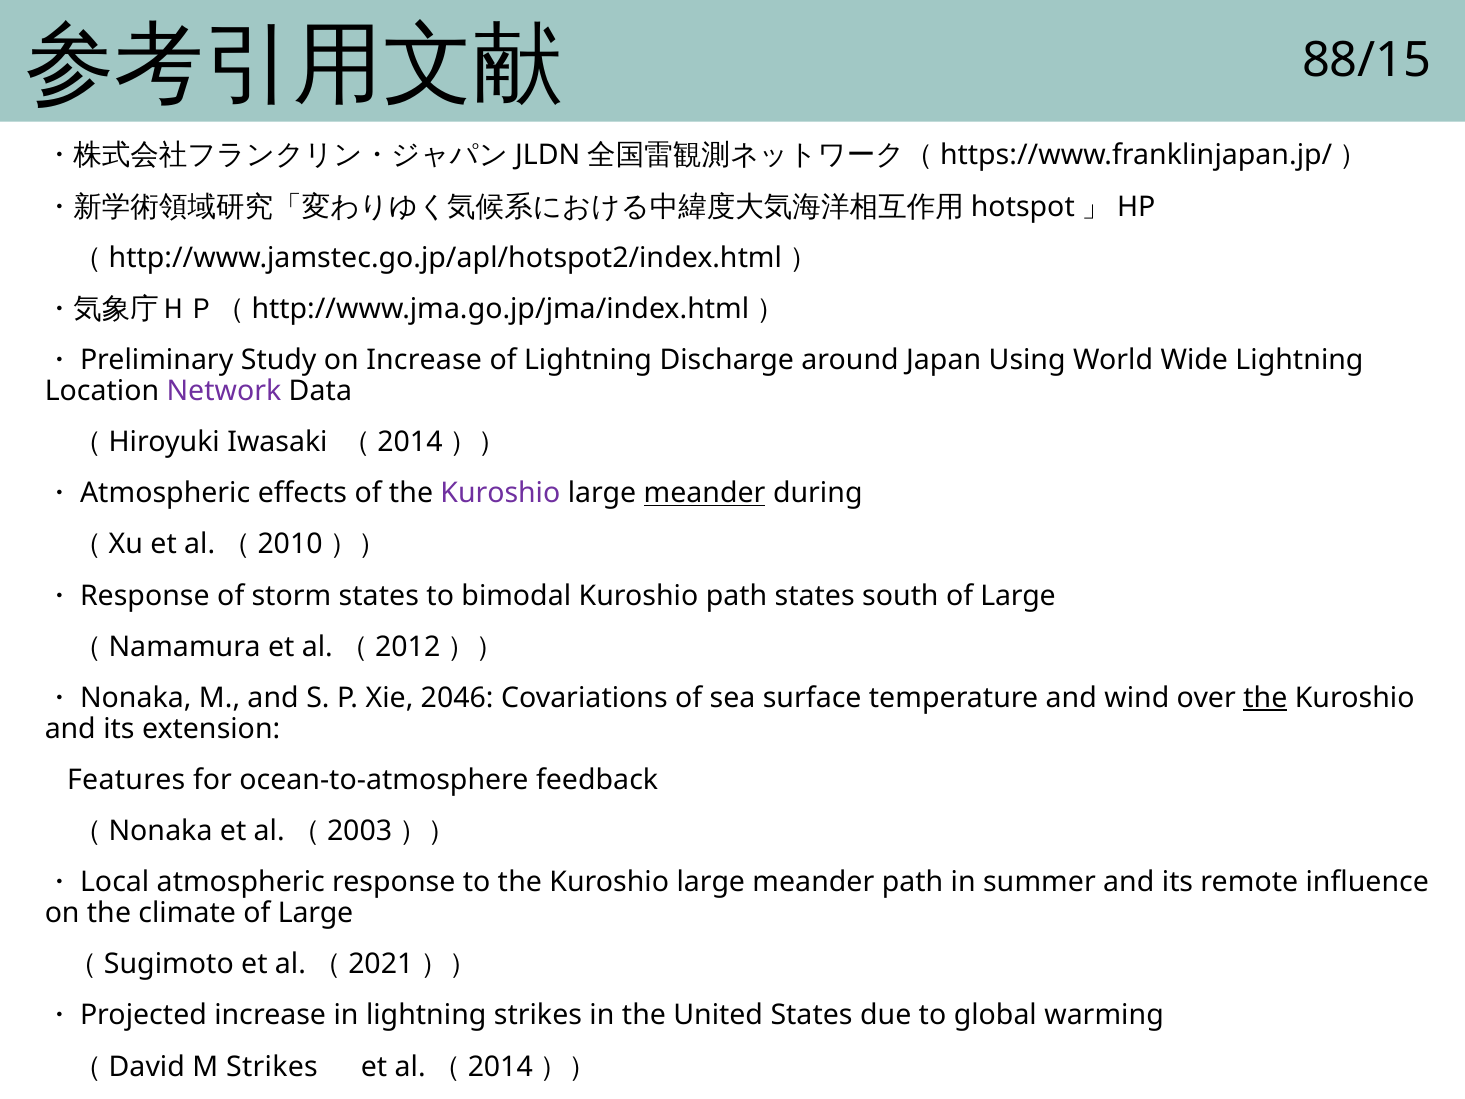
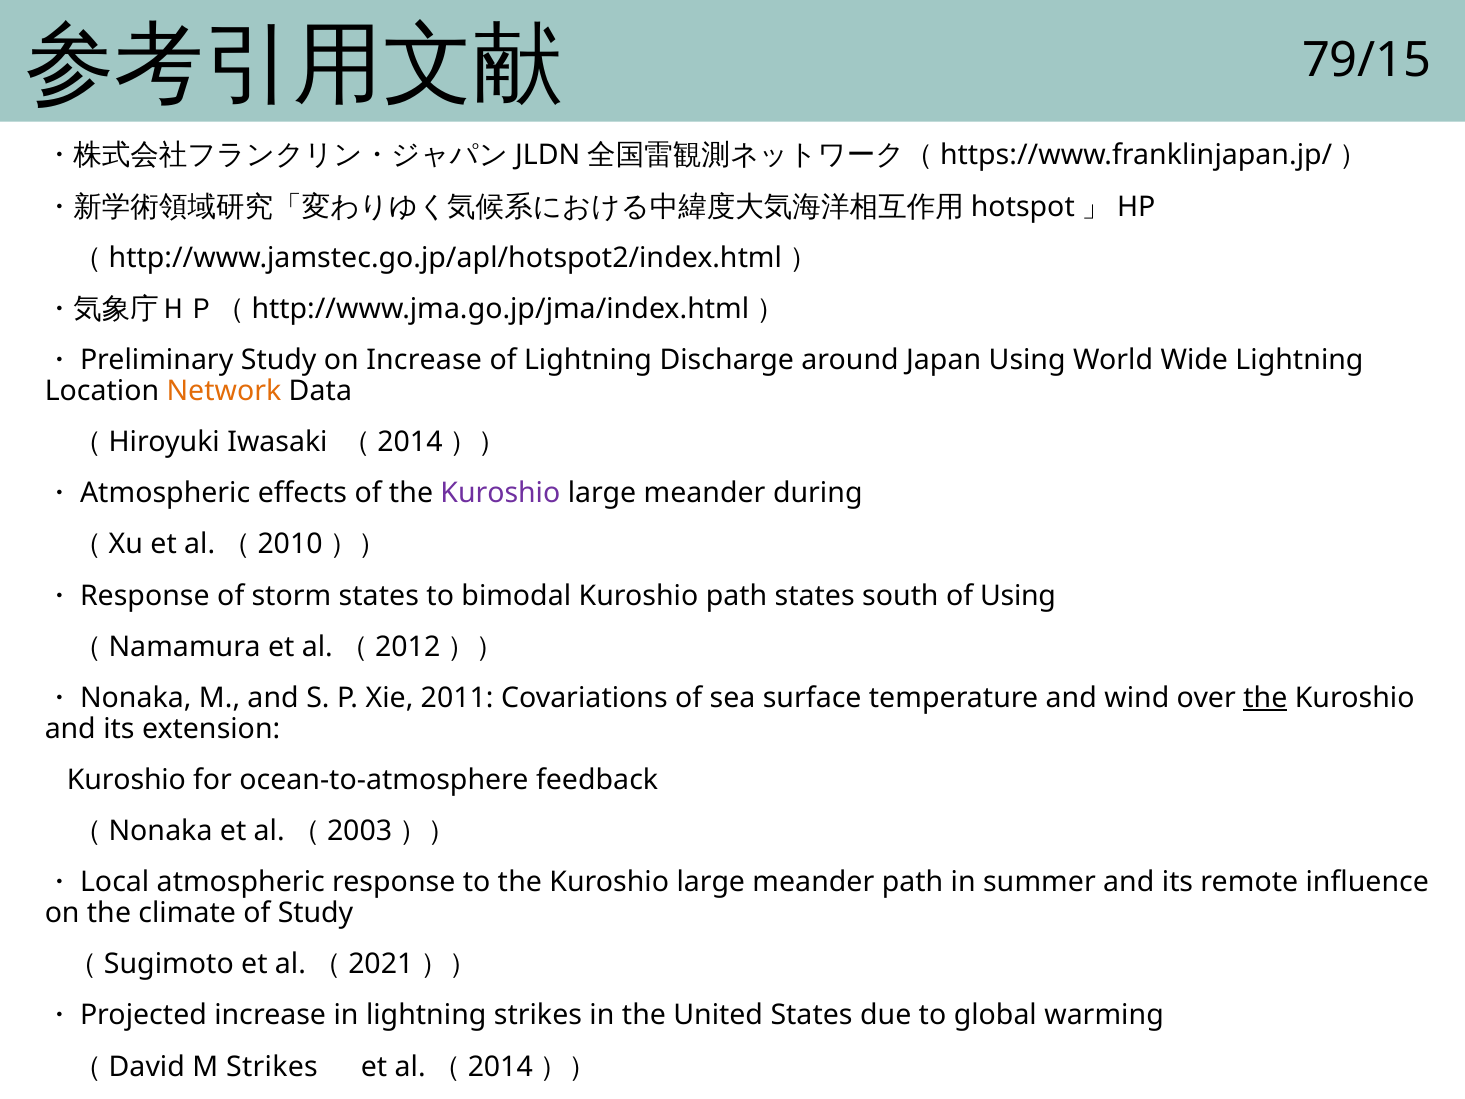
88/15: 88/15 -> 79/15
Network colour: purple -> orange
meander at (705, 493) underline: present -> none
south of Large: Large -> Using
2046: 2046 -> 2011
Features at (126, 780): Features -> Kuroshio
climate of Large: Large -> Study
